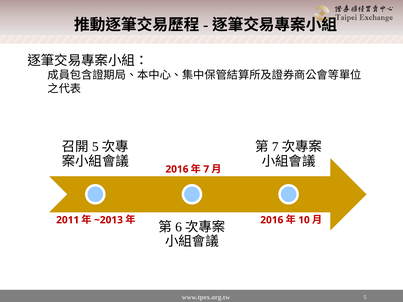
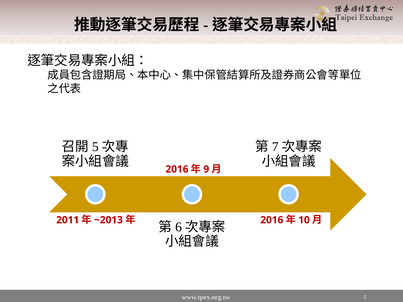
7: 7 -> 9
